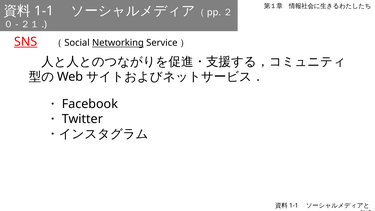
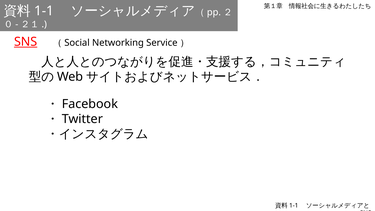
Networking underline: present -> none
